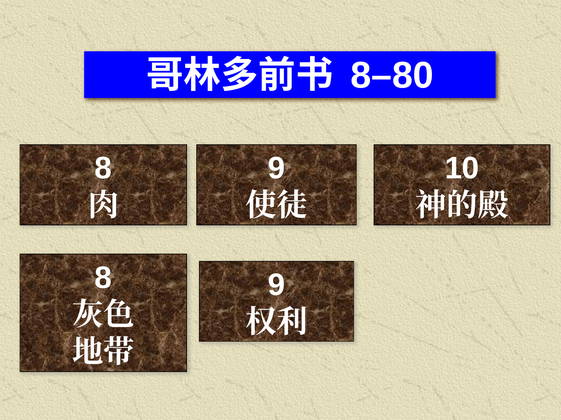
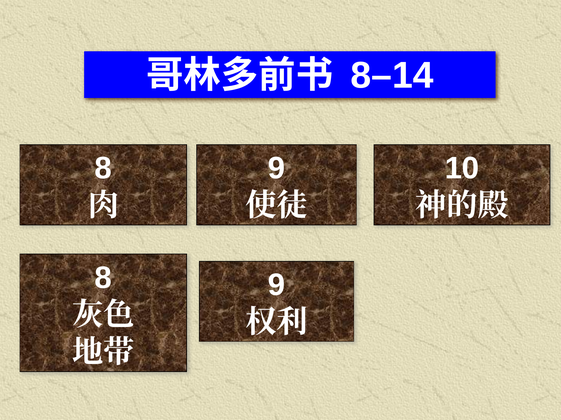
8–80: 8–80 -> 8–14
